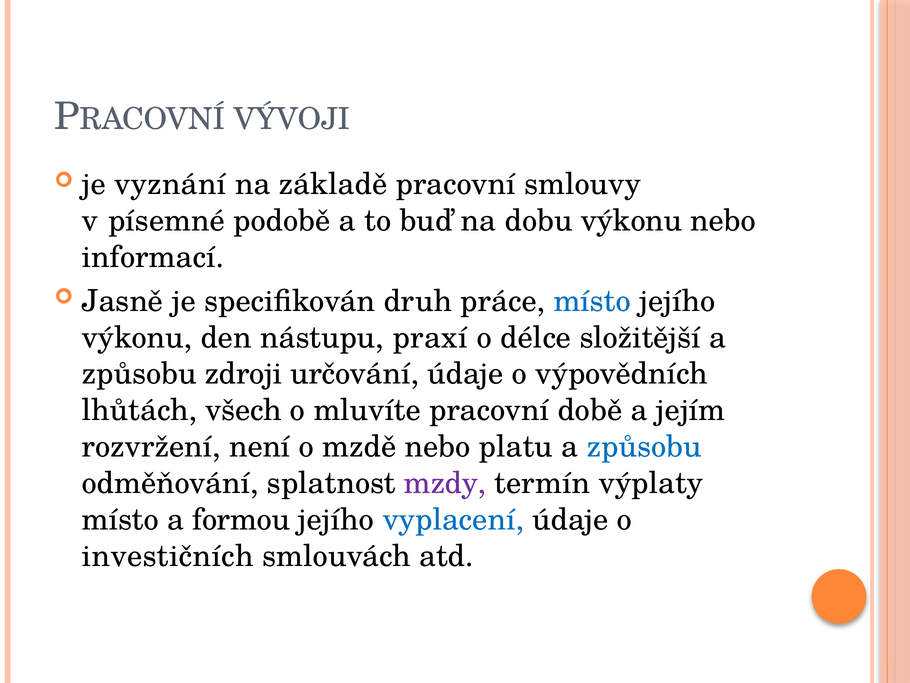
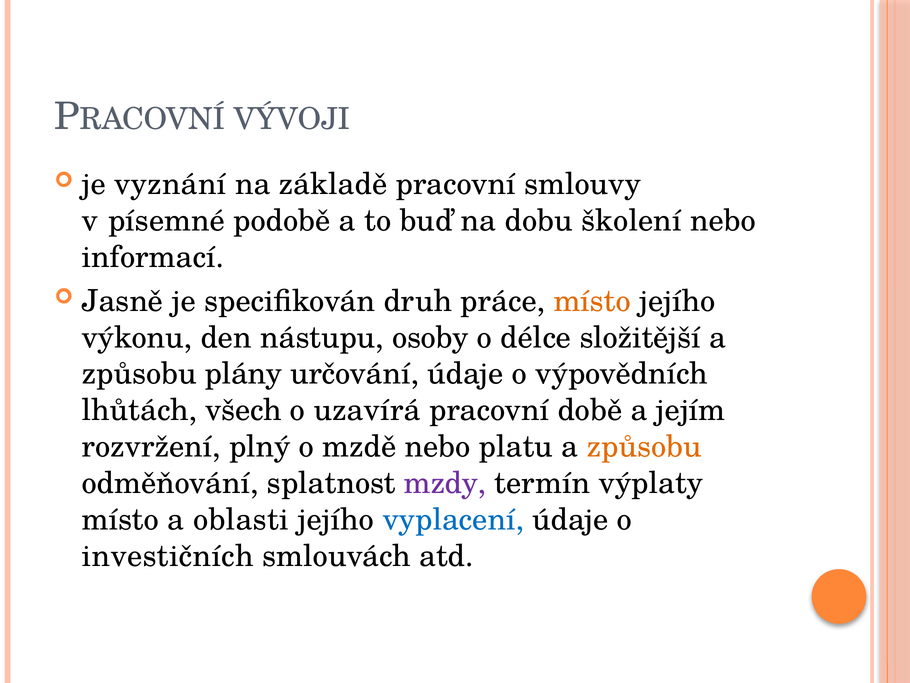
dobu výkonu: výkonu -> školení
místo at (592, 301) colour: blue -> orange
praxí: praxí -> osoby
zdroji: zdroji -> plány
mluvíte: mluvíte -> uzavírá
není: není -> plný
způsobu at (644, 446) colour: blue -> orange
formou: formou -> oblasti
